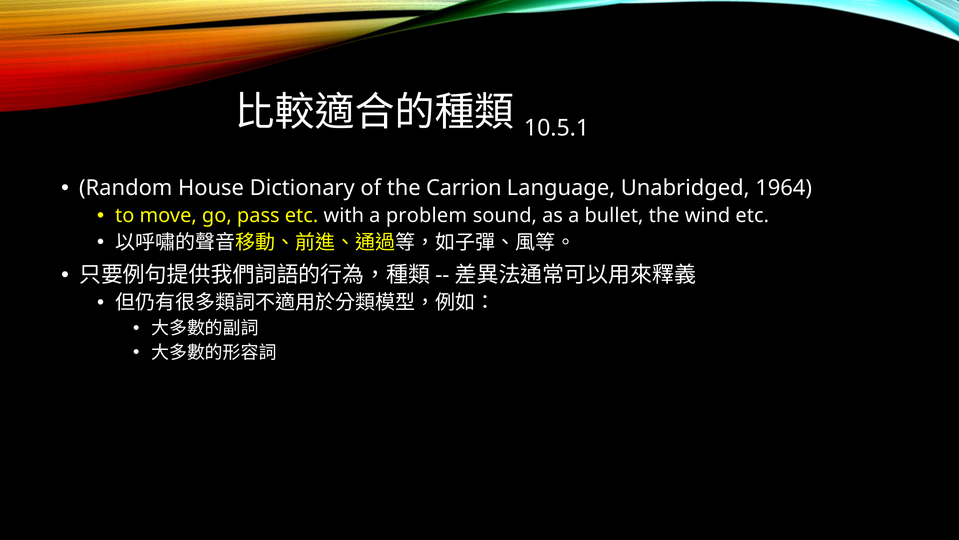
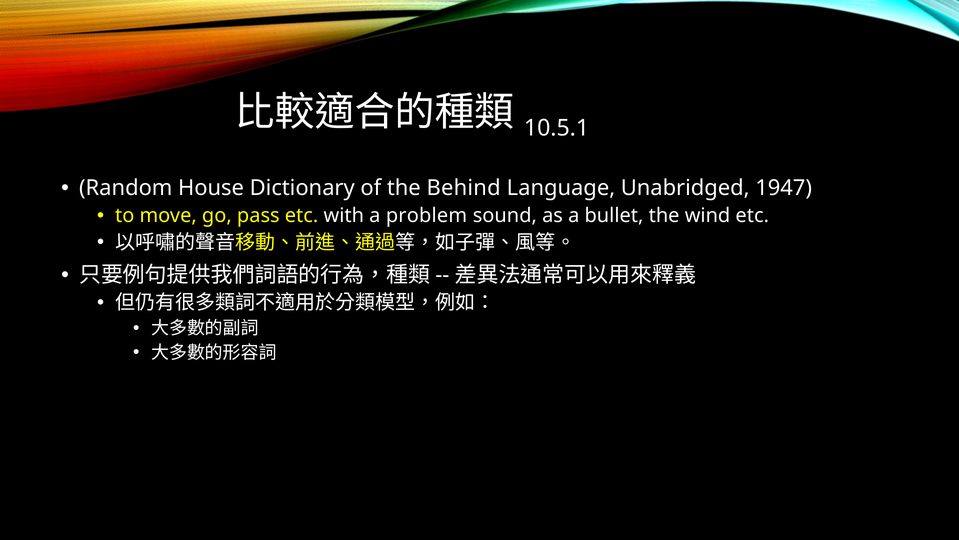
Carrion: Carrion -> Behind
1964: 1964 -> 1947
